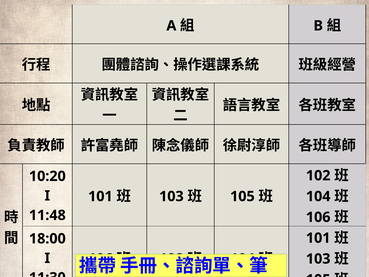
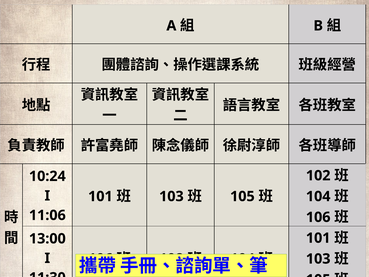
10:20: 10:20 -> 10:24
11:48: 11:48 -> 11:06
18:00: 18:00 -> 13:00
